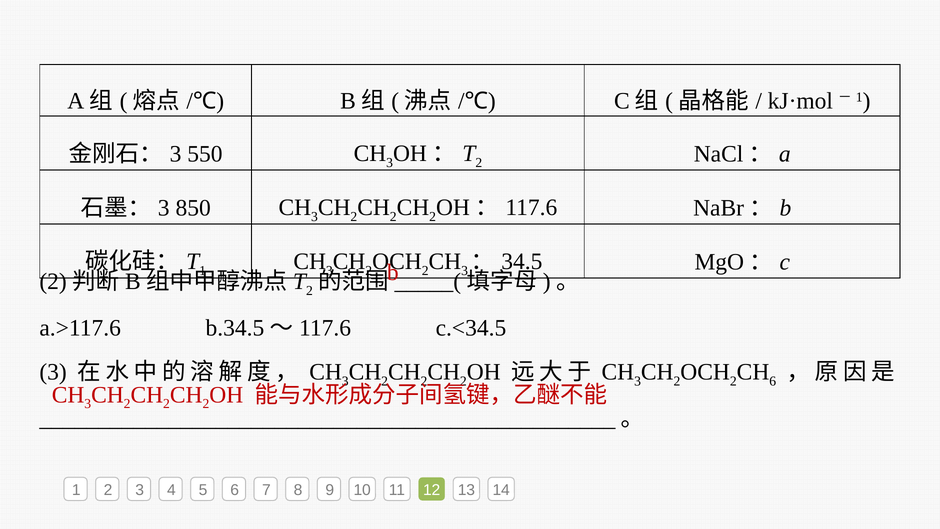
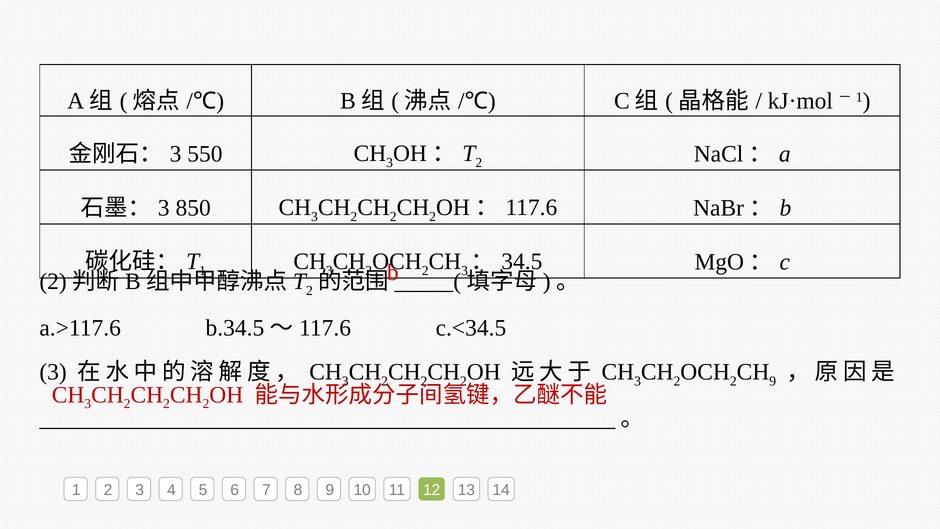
6 at (773, 381): 6 -> 9
